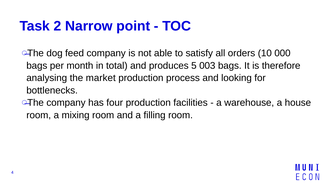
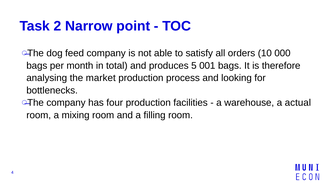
003: 003 -> 001
house: house -> actual
